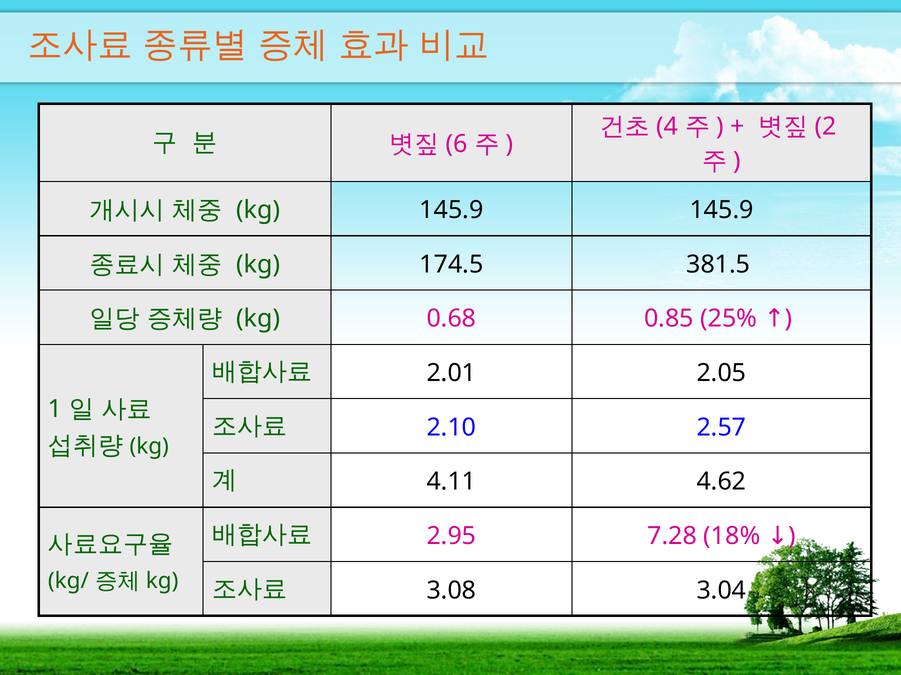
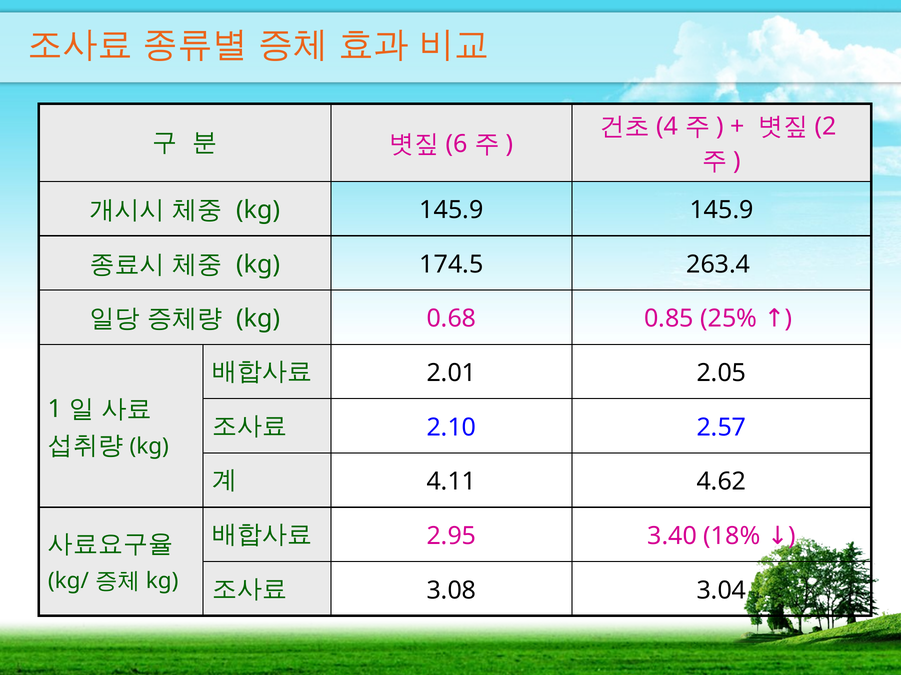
381.5: 381.5 -> 263.4
7.28: 7.28 -> 3.40
